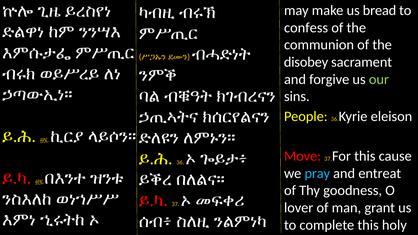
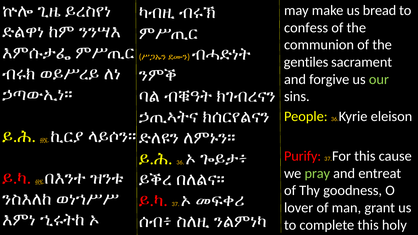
disobey: disobey -> gentiles
Move: Move -> Purify
pray colour: light blue -> light green
